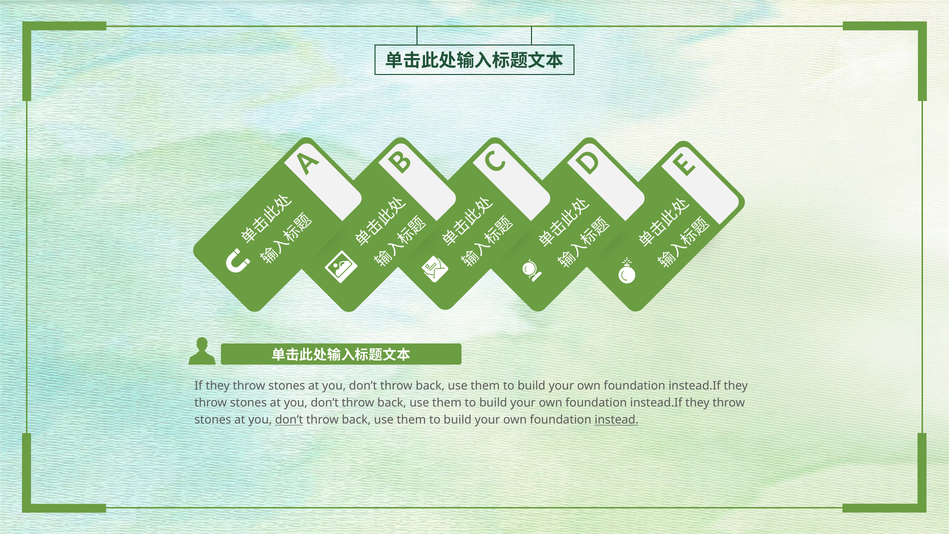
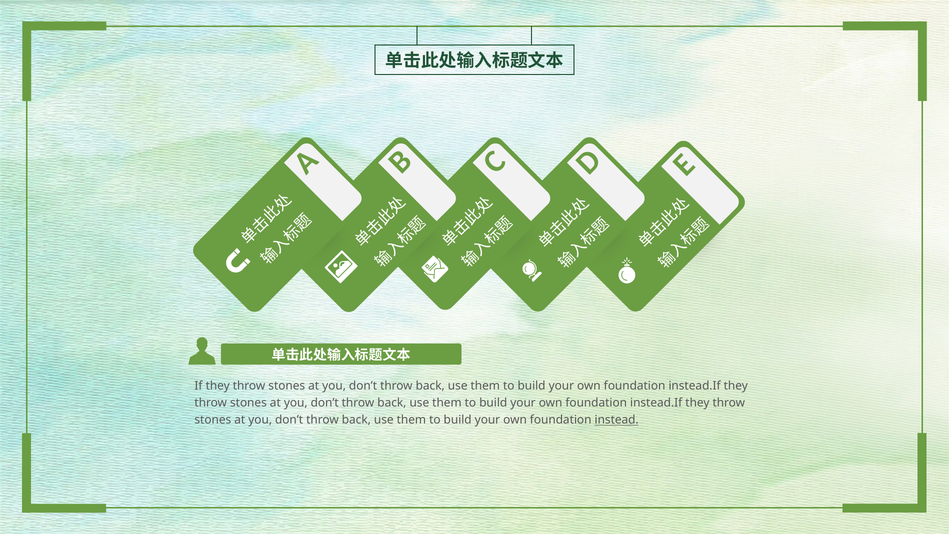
don’t at (289, 420) underline: present -> none
